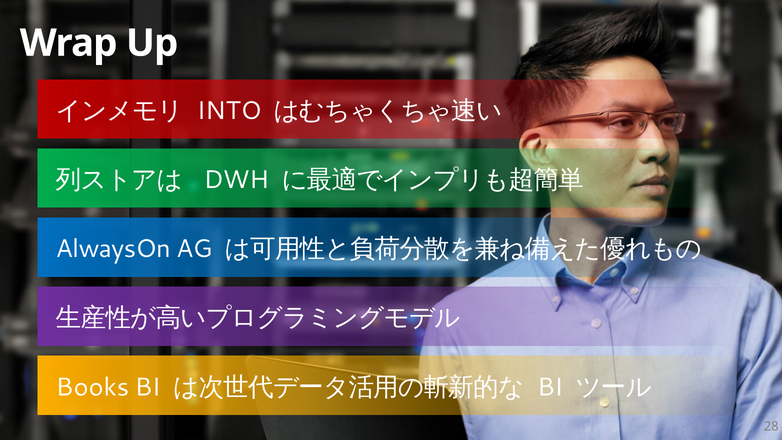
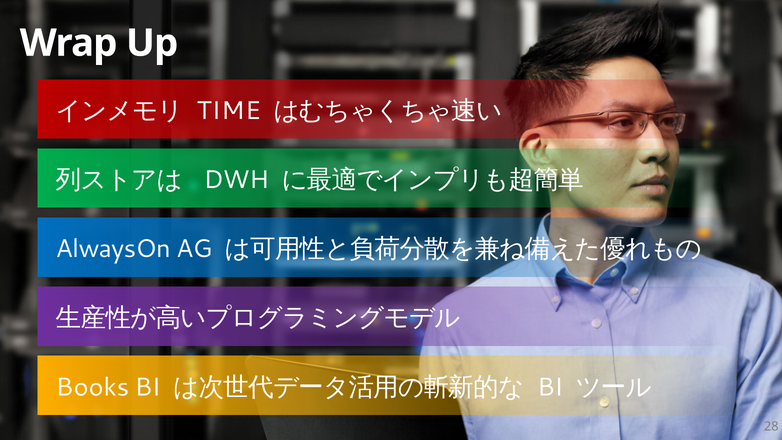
INTO: INTO -> TIME
